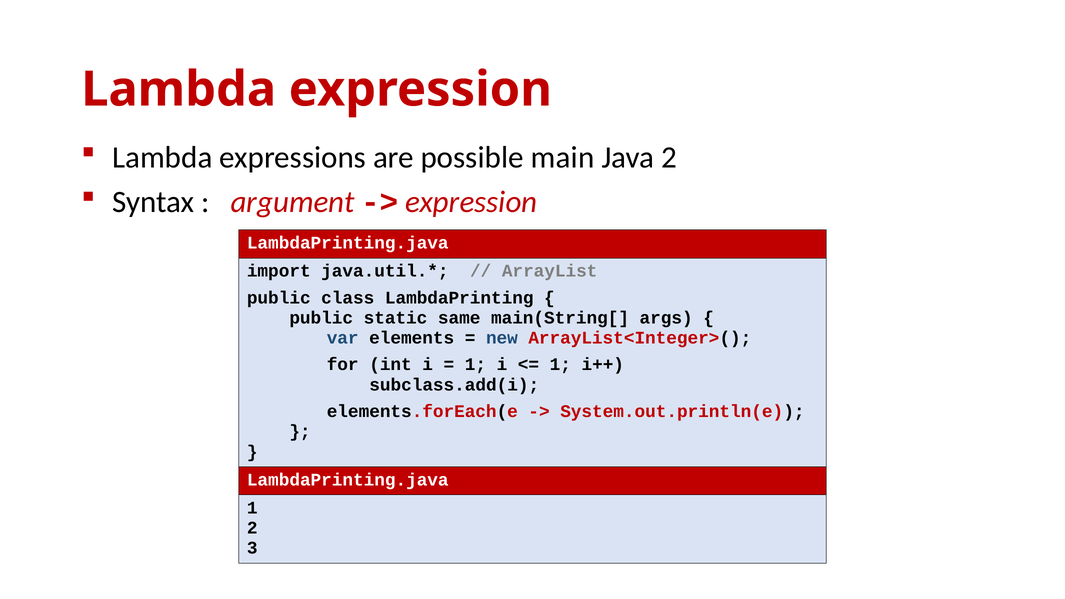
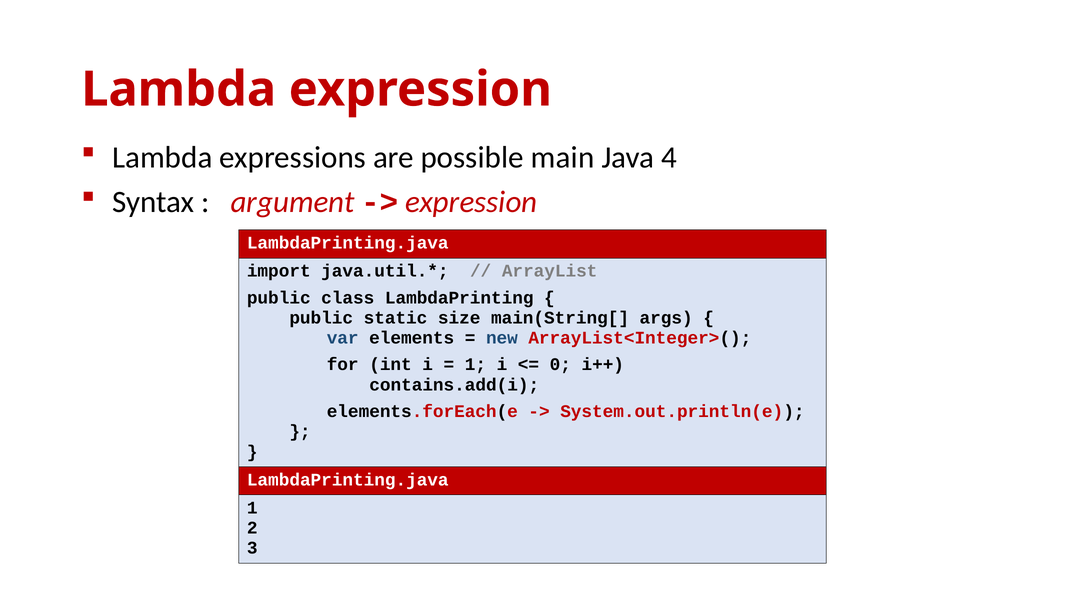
Java 2: 2 -> 4
same: same -> size
1 at (560, 365): 1 -> 0
subclass.add(i: subclass.add(i -> contains.add(i
